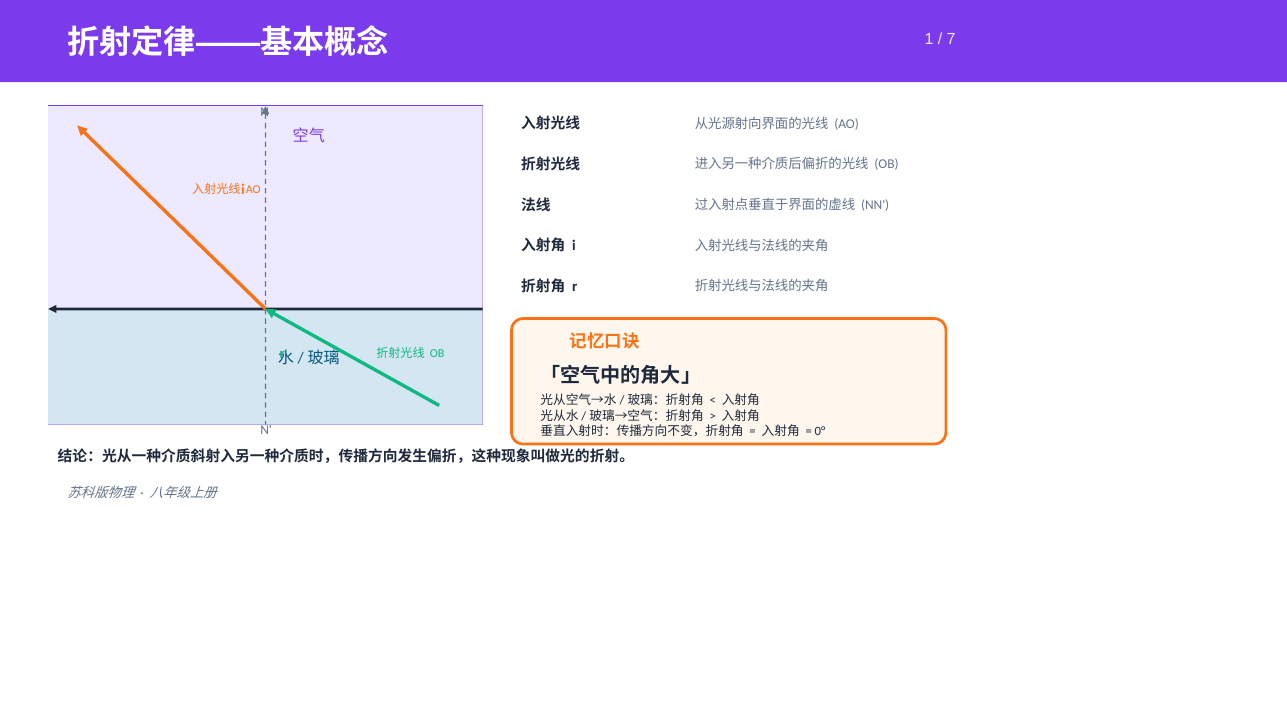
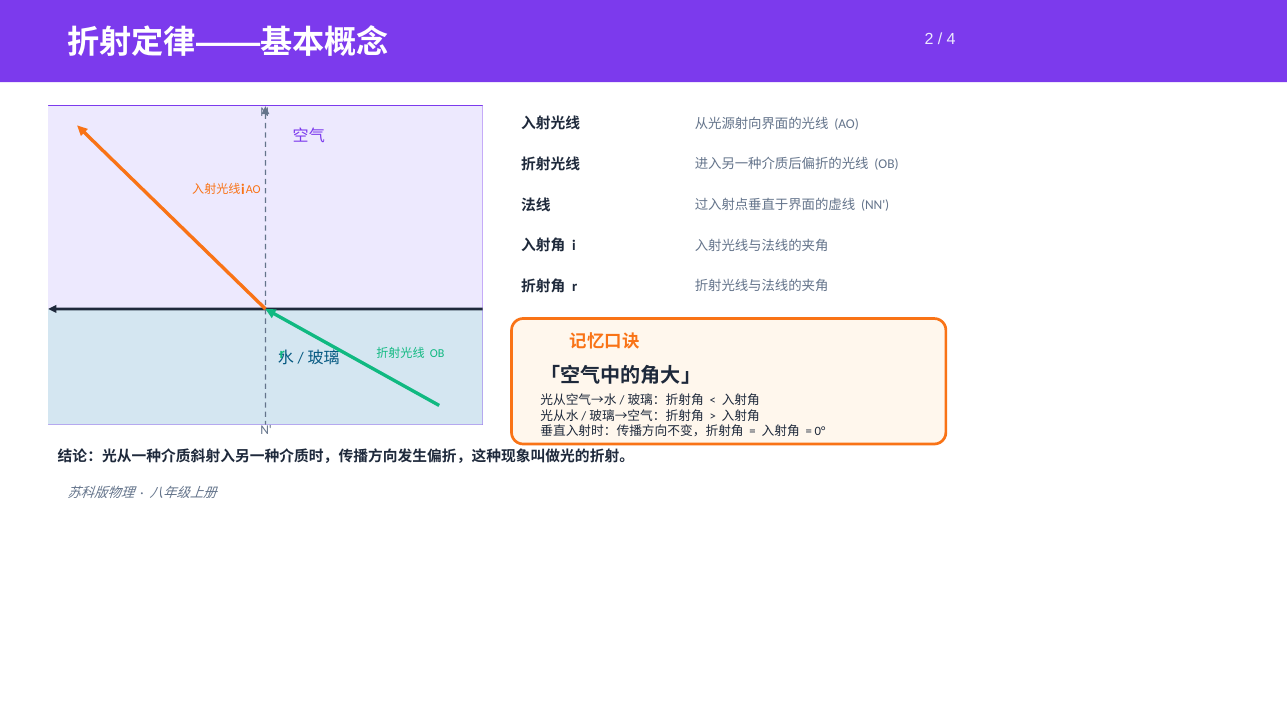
1: 1 -> 2
7: 7 -> 4
